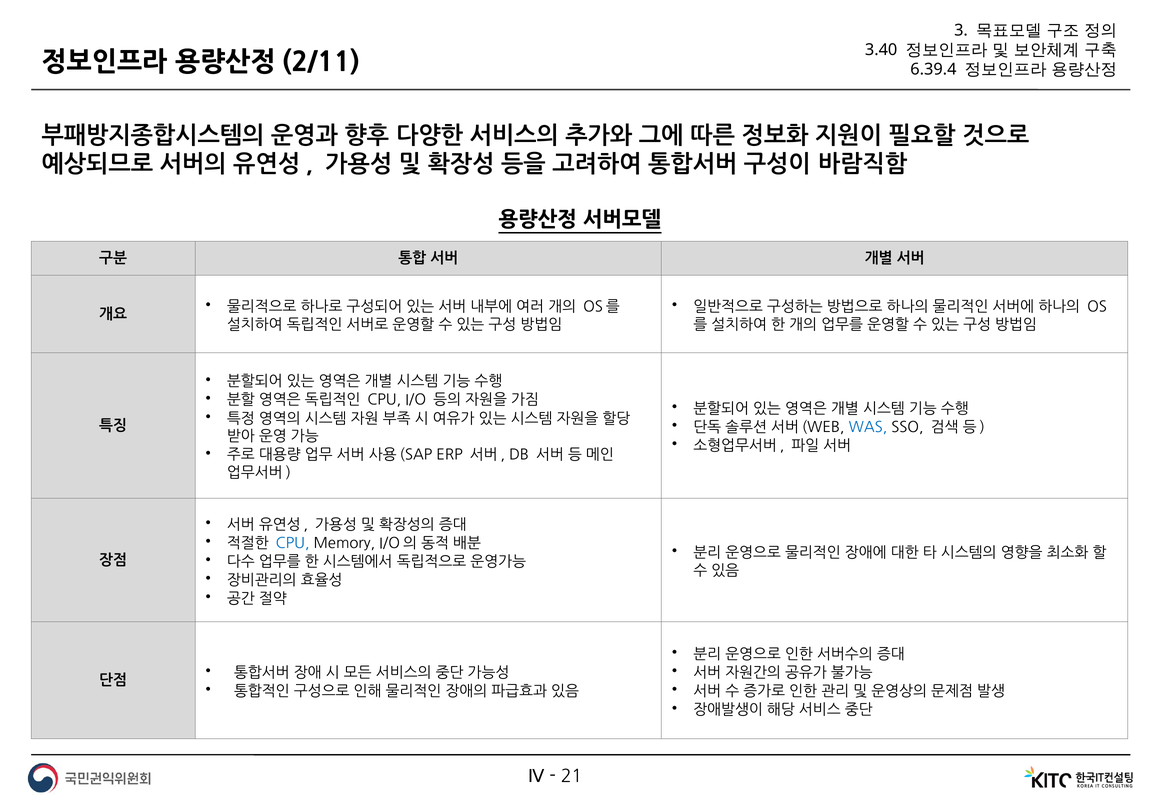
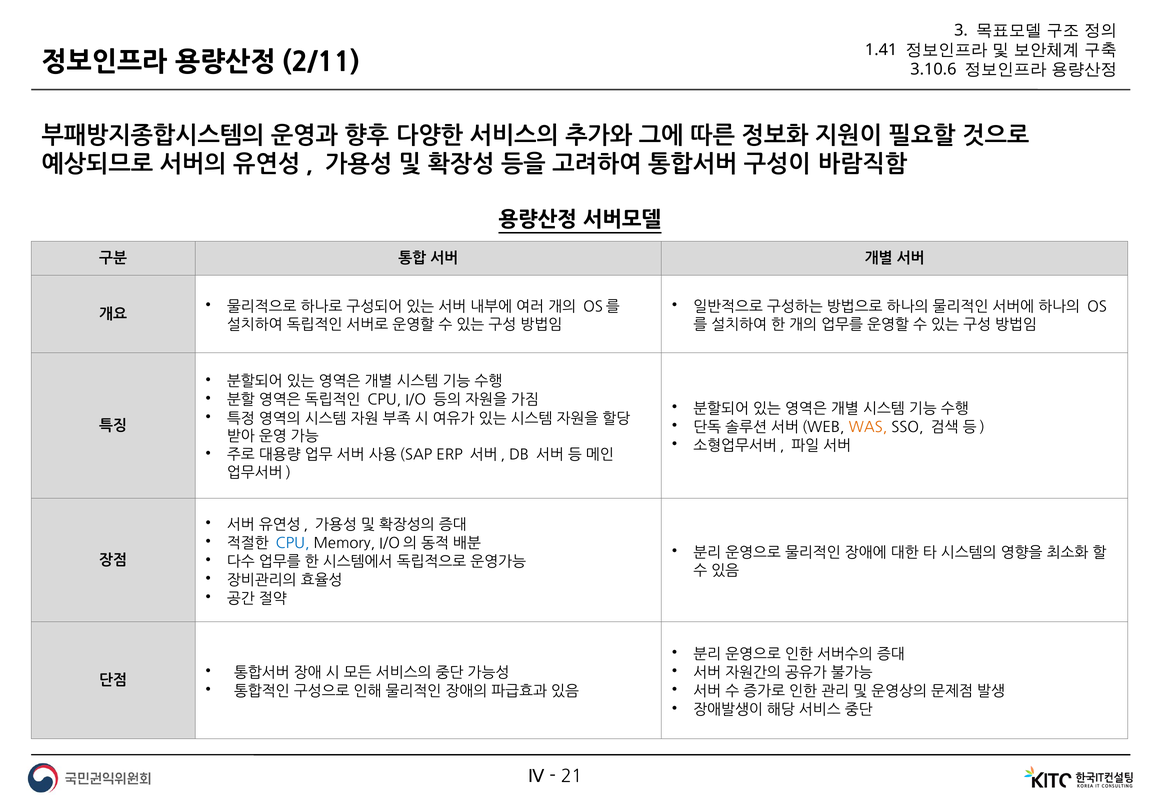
3.40: 3.40 -> 1.41
6.39.4: 6.39.4 -> 3.10.6
WAS colour: blue -> orange
